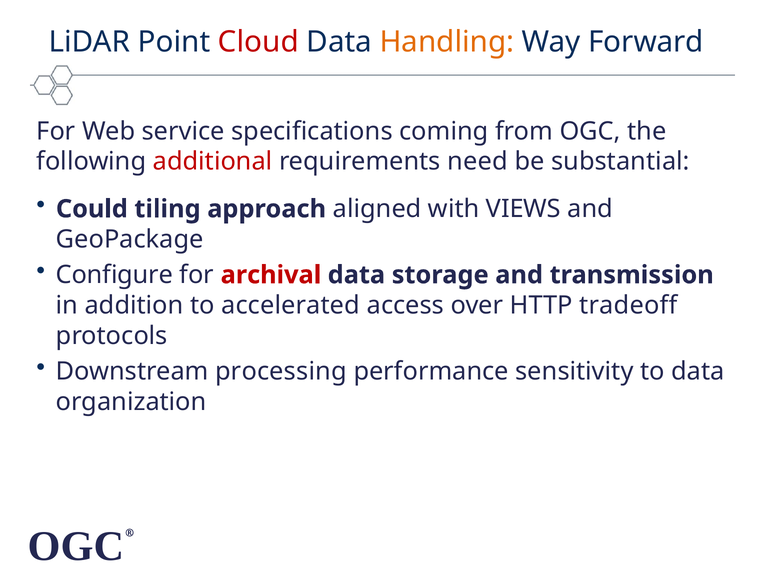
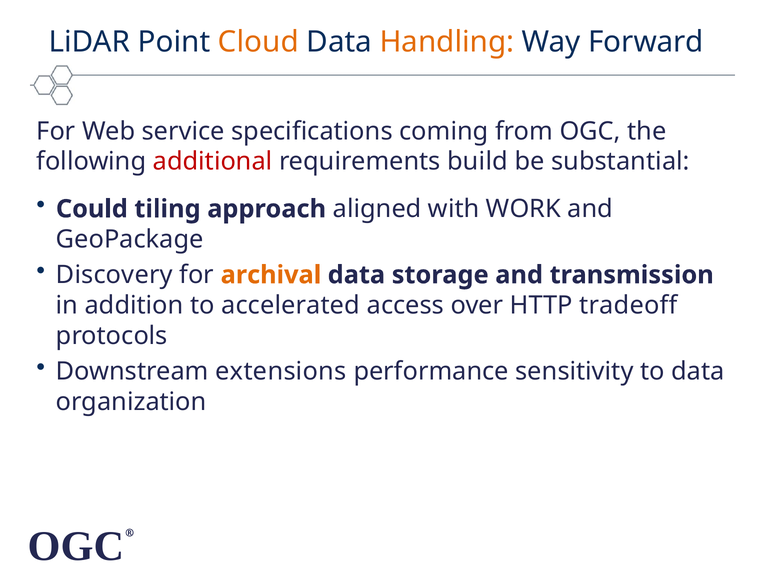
Cloud colour: red -> orange
need: need -> build
VIEWS: VIEWS -> WORK
Configure: Configure -> Discovery
archival colour: red -> orange
processing: processing -> extensions
